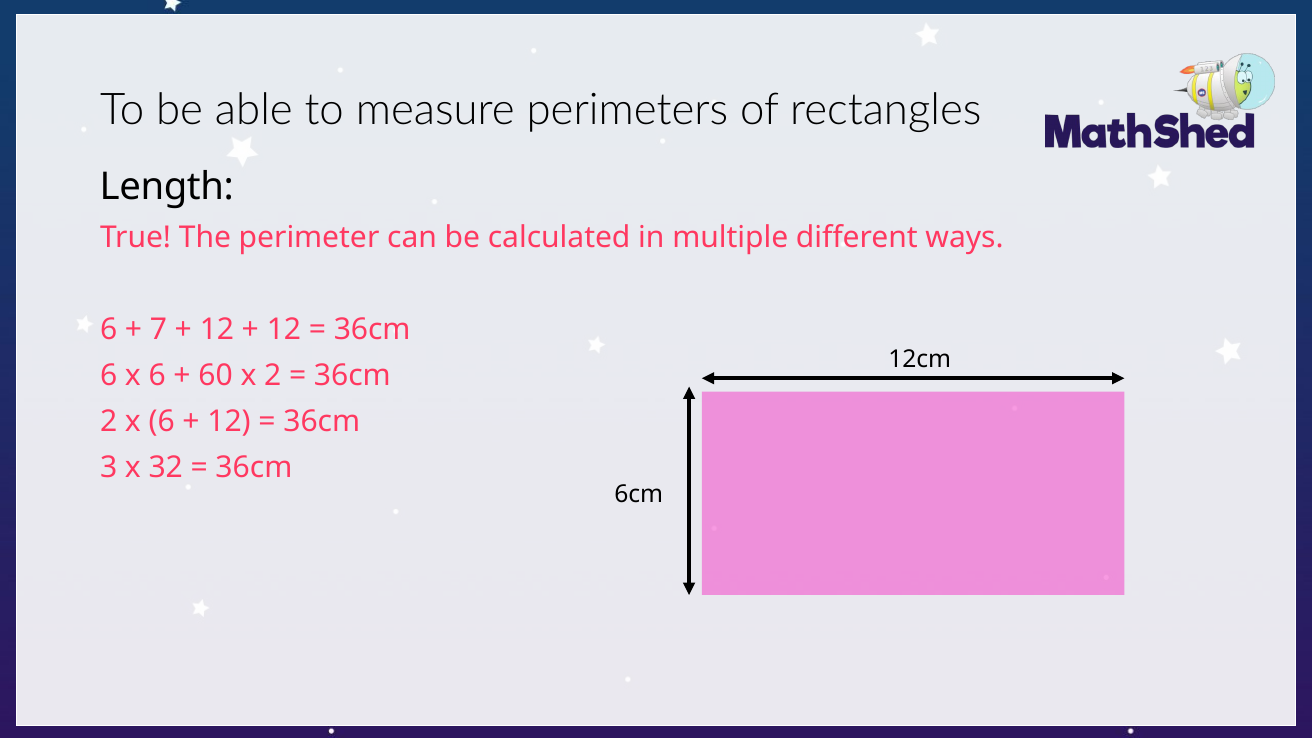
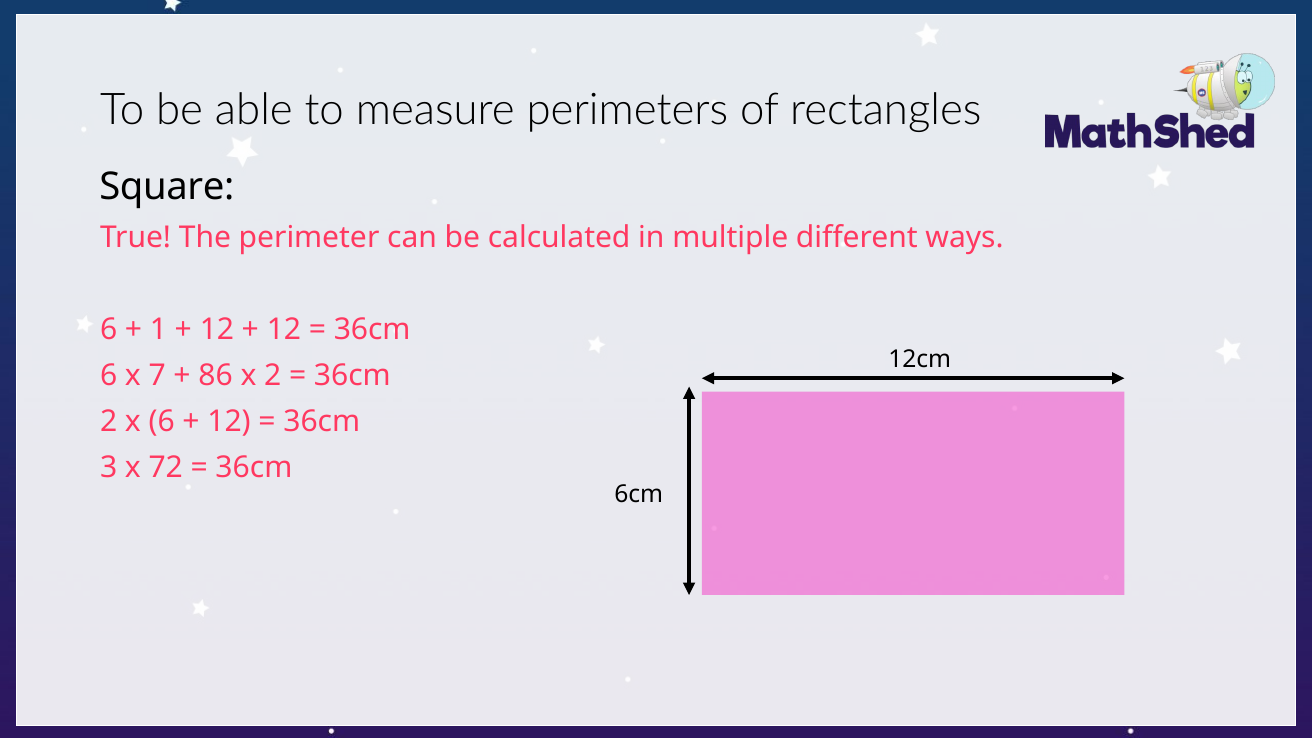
Length: Length -> Square
7: 7 -> 1
6 x 6: 6 -> 7
60: 60 -> 86
32: 32 -> 72
